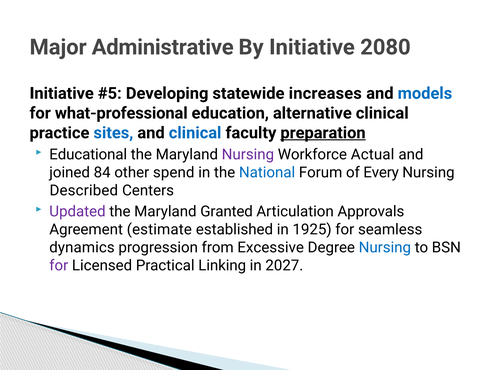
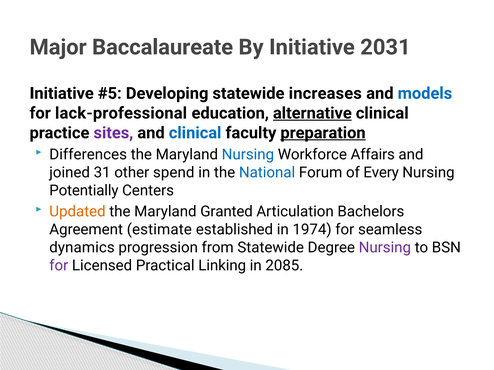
Administrative: Administrative -> Baccalaureate
2080: 2080 -> 2031
what-professional: what-professional -> lack-professional
alternative underline: none -> present
sites colour: blue -> purple
Educational: Educational -> Differences
Nursing at (248, 155) colour: purple -> blue
Actual: Actual -> Affairs
84: 84 -> 31
Described: Described -> Potentially
Updated colour: purple -> orange
Approvals: Approvals -> Bachelors
1925: 1925 -> 1974
from Excessive: Excessive -> Statewide
Nursing at (385, 248) colour: blue -> purple
2027: 2027 -> 2085
